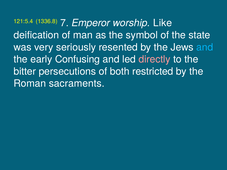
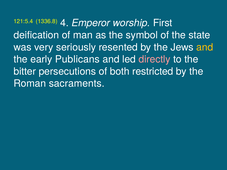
7: 7 -> 4
Like: Like -> First
and at (205, 47) colour: light blue -> yellow
Confusing: Confusing -> Publicans
